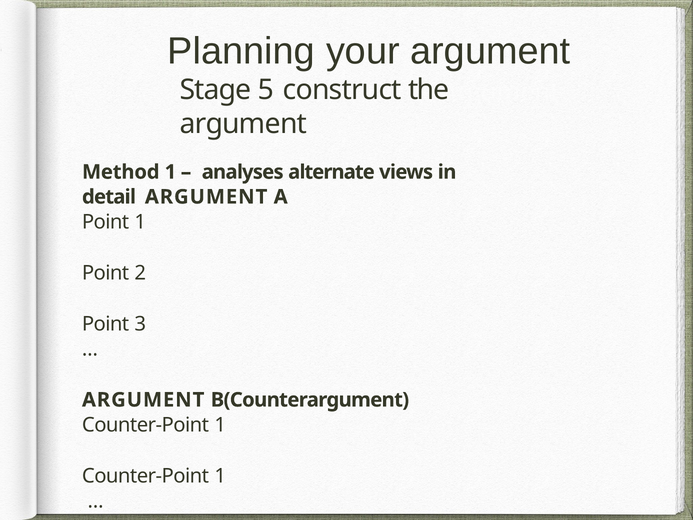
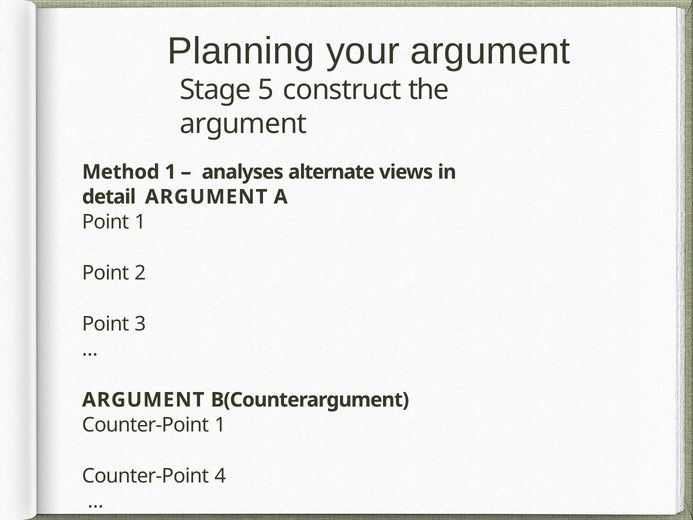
1 at (220, 476): 1 -> 4
